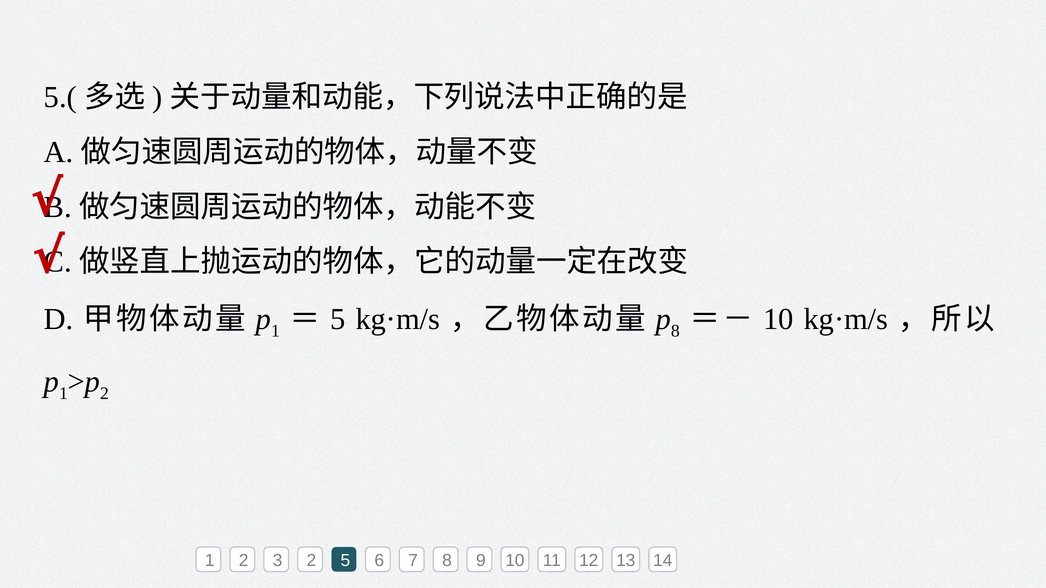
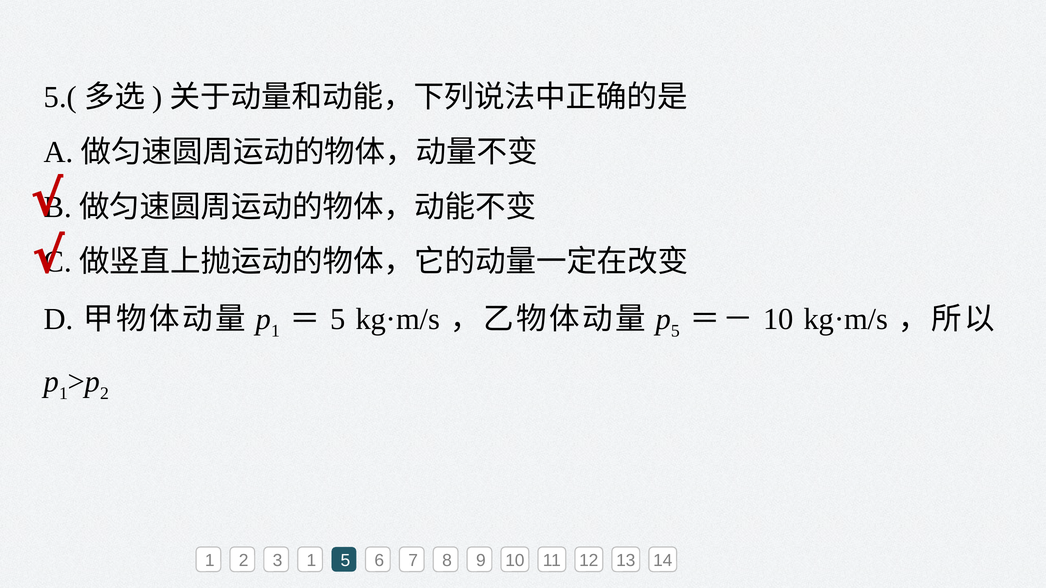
8 at (675, 331): 8 -> 5
3 2: 2 -> 1
